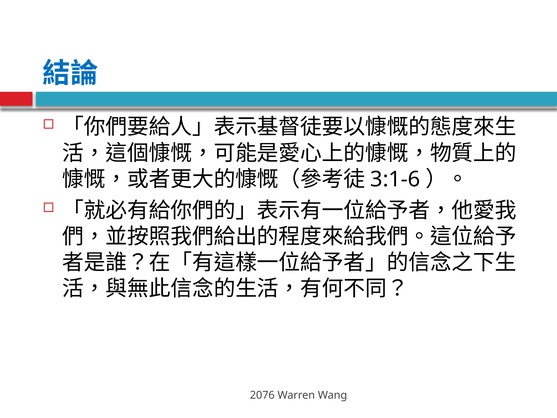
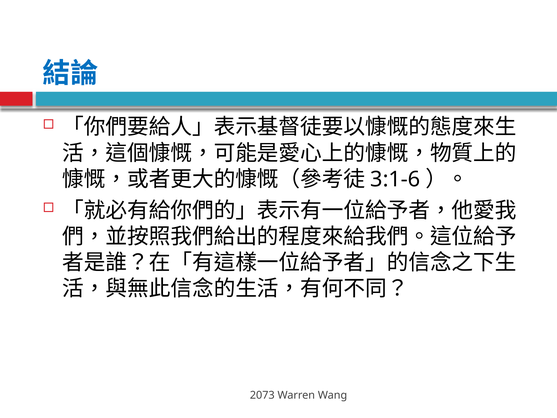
2076: 2076 -> 2073
